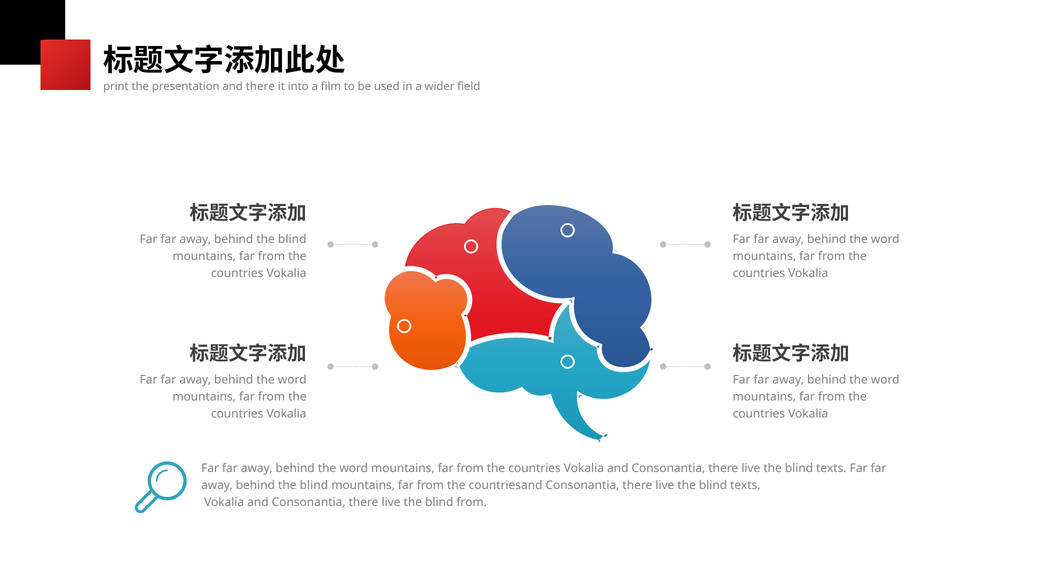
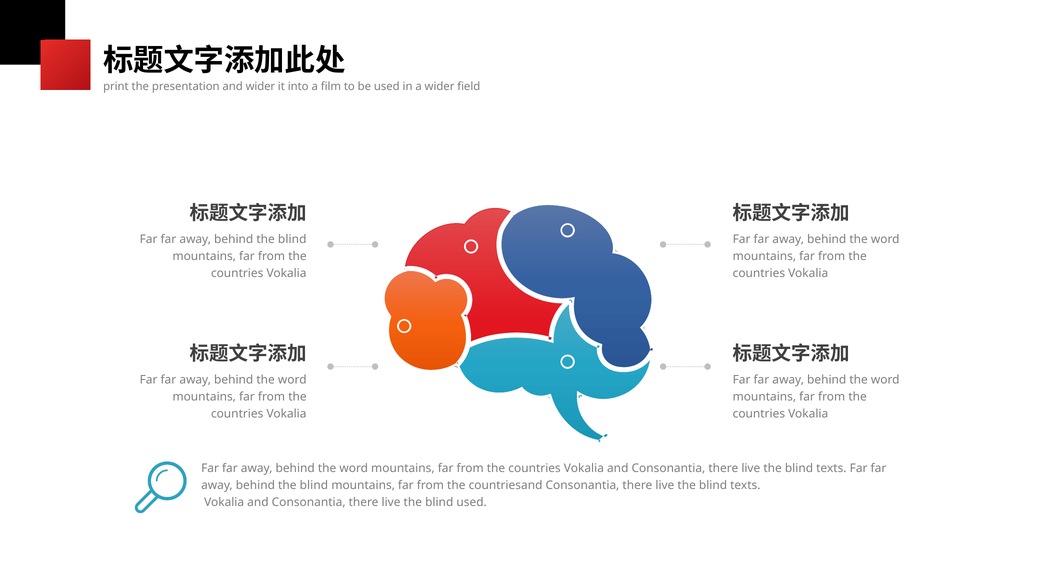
and there: there -> wider
blind from: from -> used
